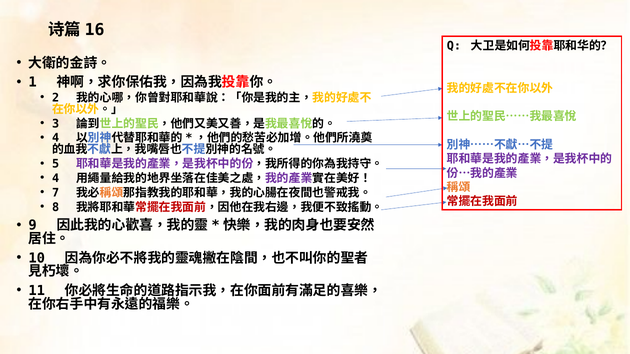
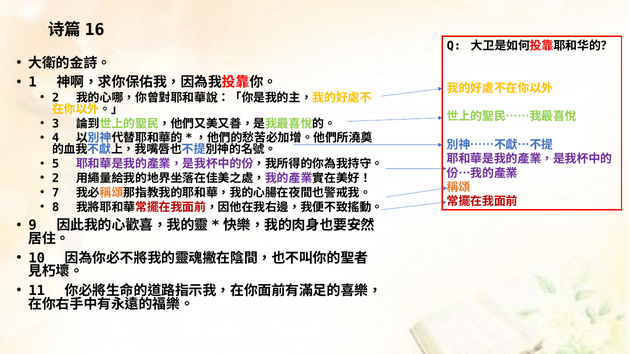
4 at (56, 178): 4 -> 2
